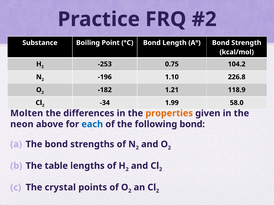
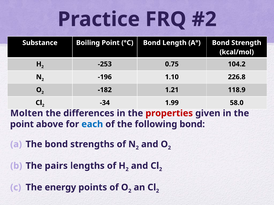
properties colour: orange -> red
neon at (22, 124): neon -> point
table: table -> pairs
crystal: crystal -> energy
